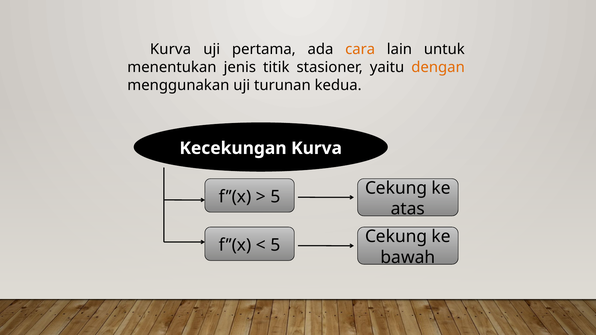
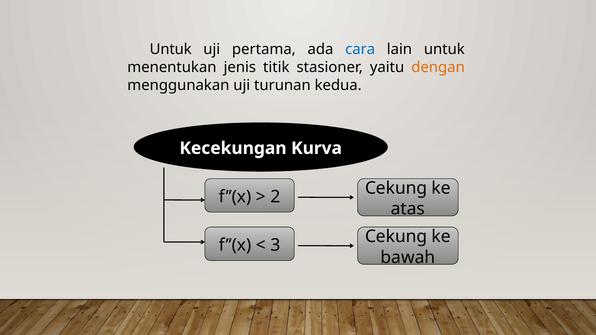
Kurva at (171, 49): Kurva -> Untuk
cara colour: orange -> blue
5 at (275, 197): 5 -> 2
5 at (275, 245): 5 -> 3
